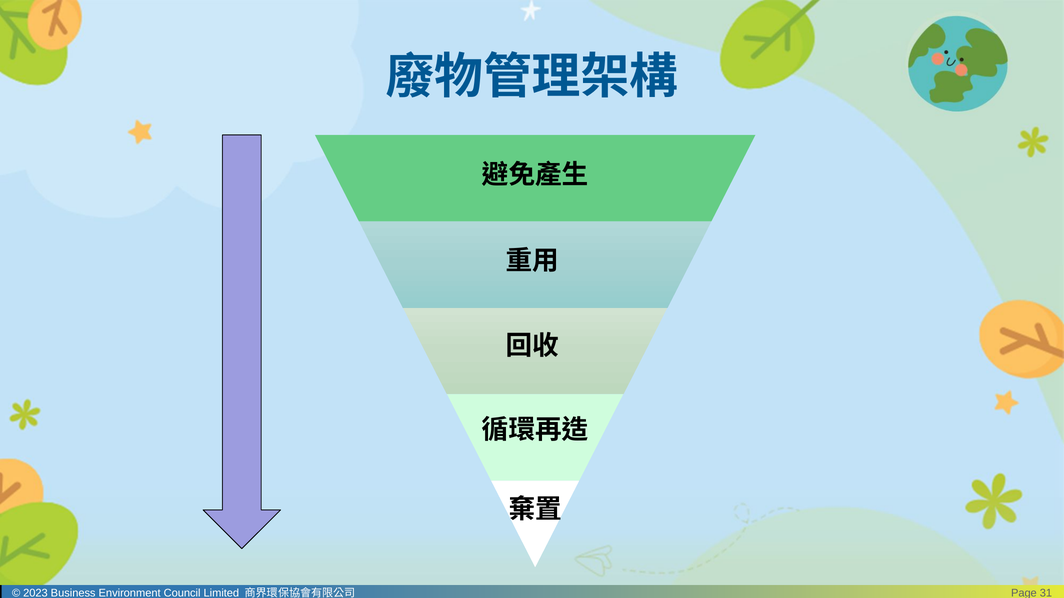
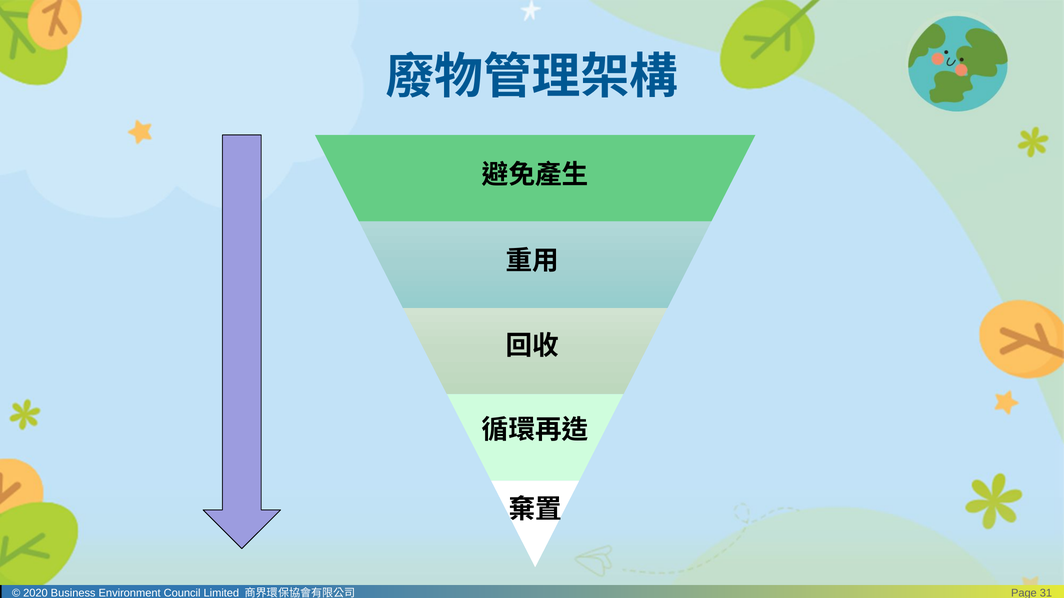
2023: 2023 -> 2020
